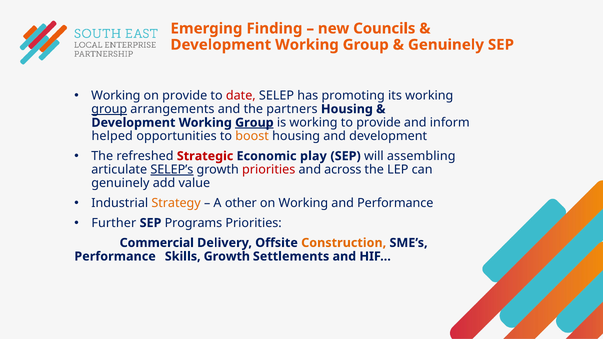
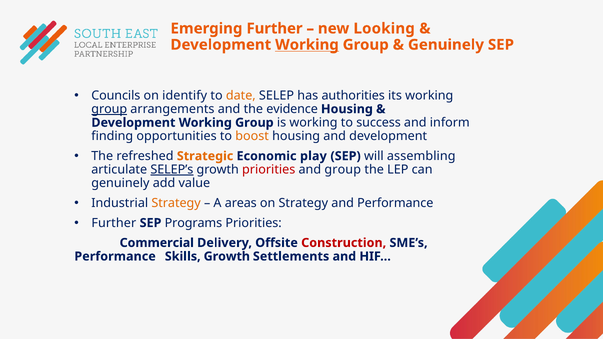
Emerging Finding: Finding -> Further
Councils: Councils -> Looking
Working at (307, 45) underline: none -> present
Working at (116, 96): Working -> Councils
on provide: provide -> identify
date colour: red -> orange
promoting: promoting -> authorities
partners: partners -> evidence
Group at (254, 123) underline: present -> none
to provide: provide -> success
helped: helped -> finding
Strategic colour: red -> orange
and across: across -> group
other: other -> areas
on Working: Working -> Strategy
Construction colour: orange -> red
